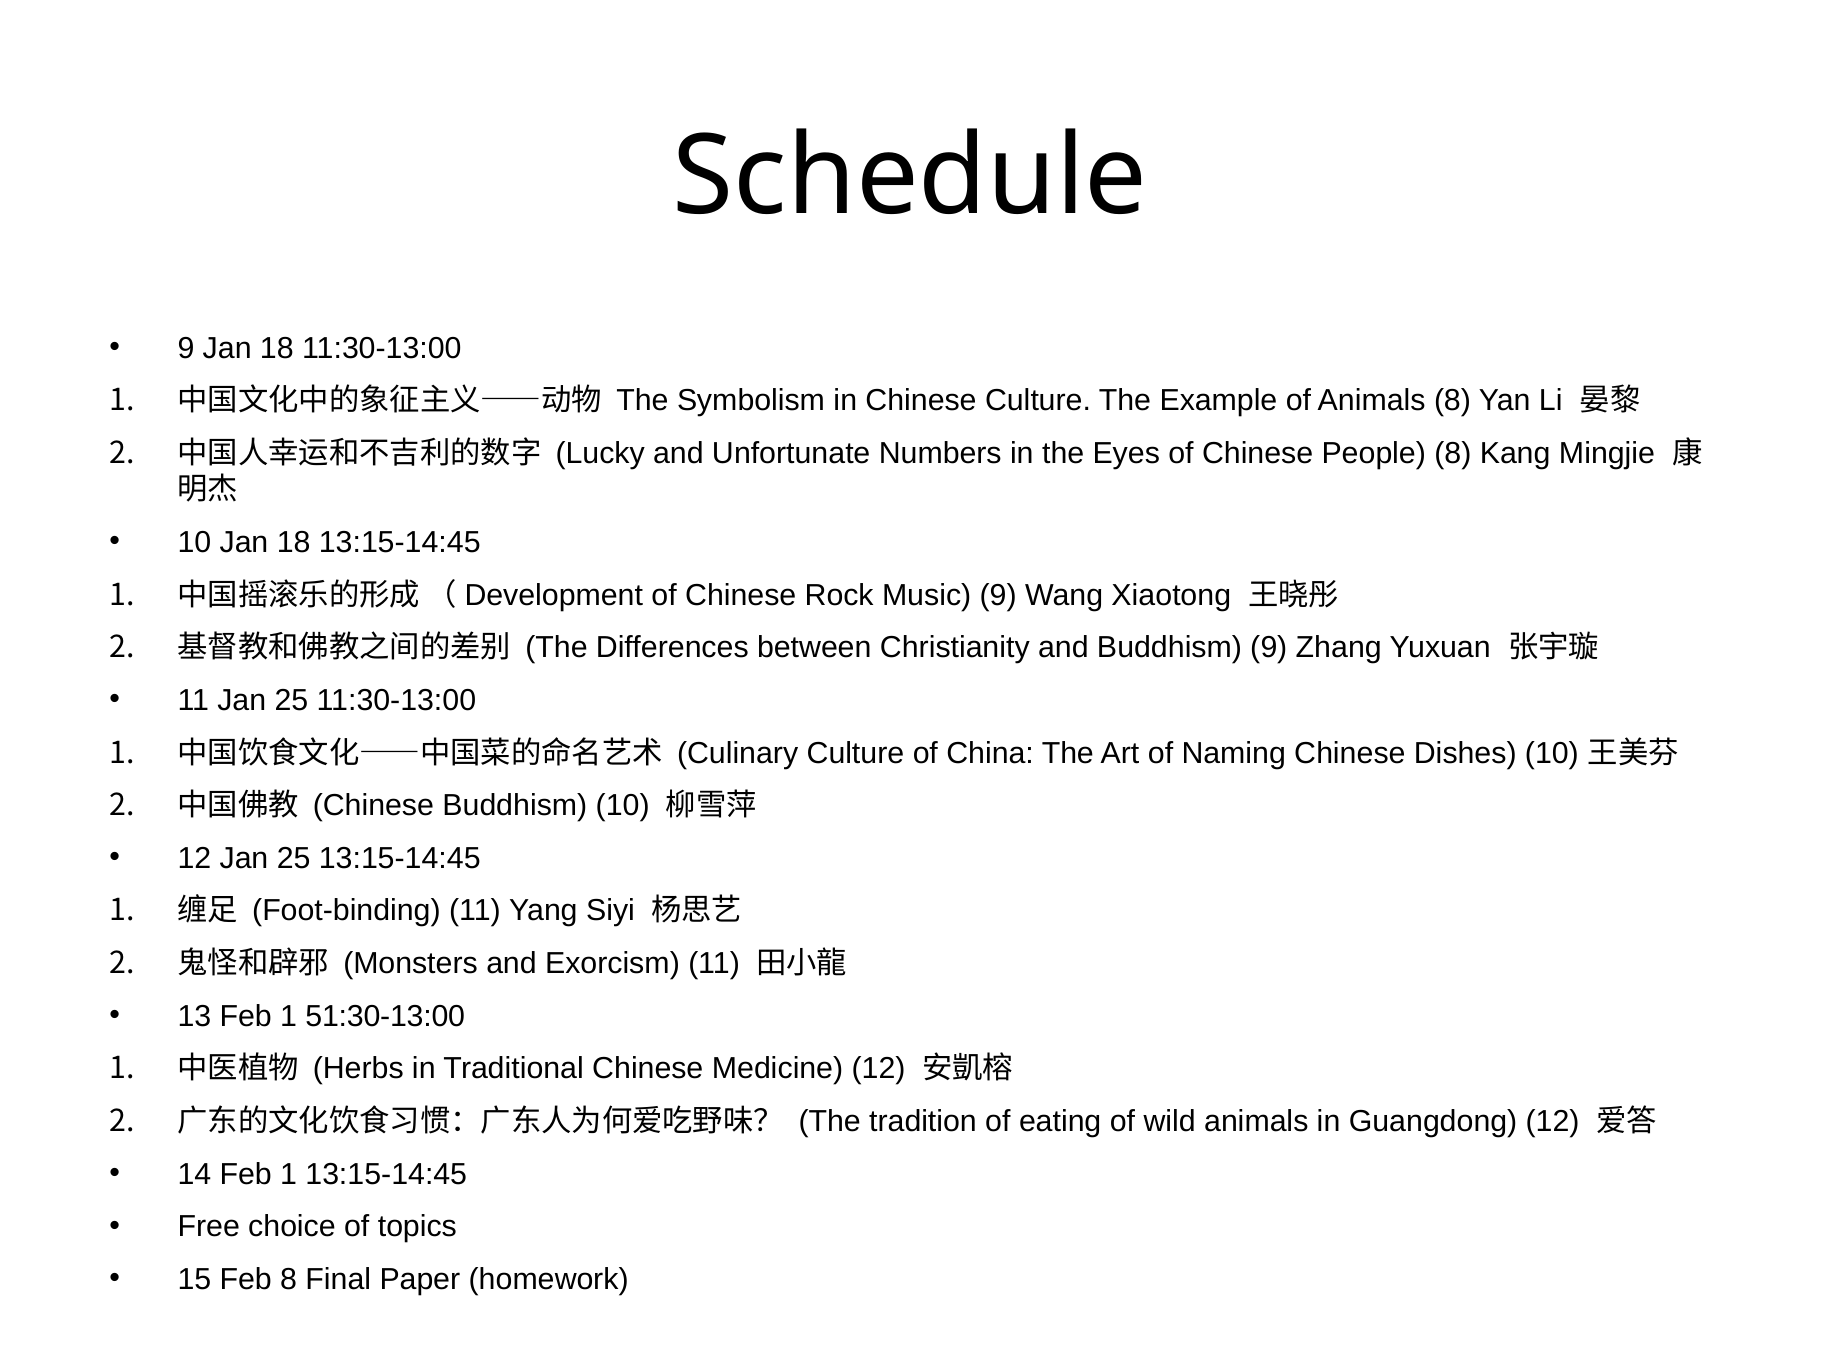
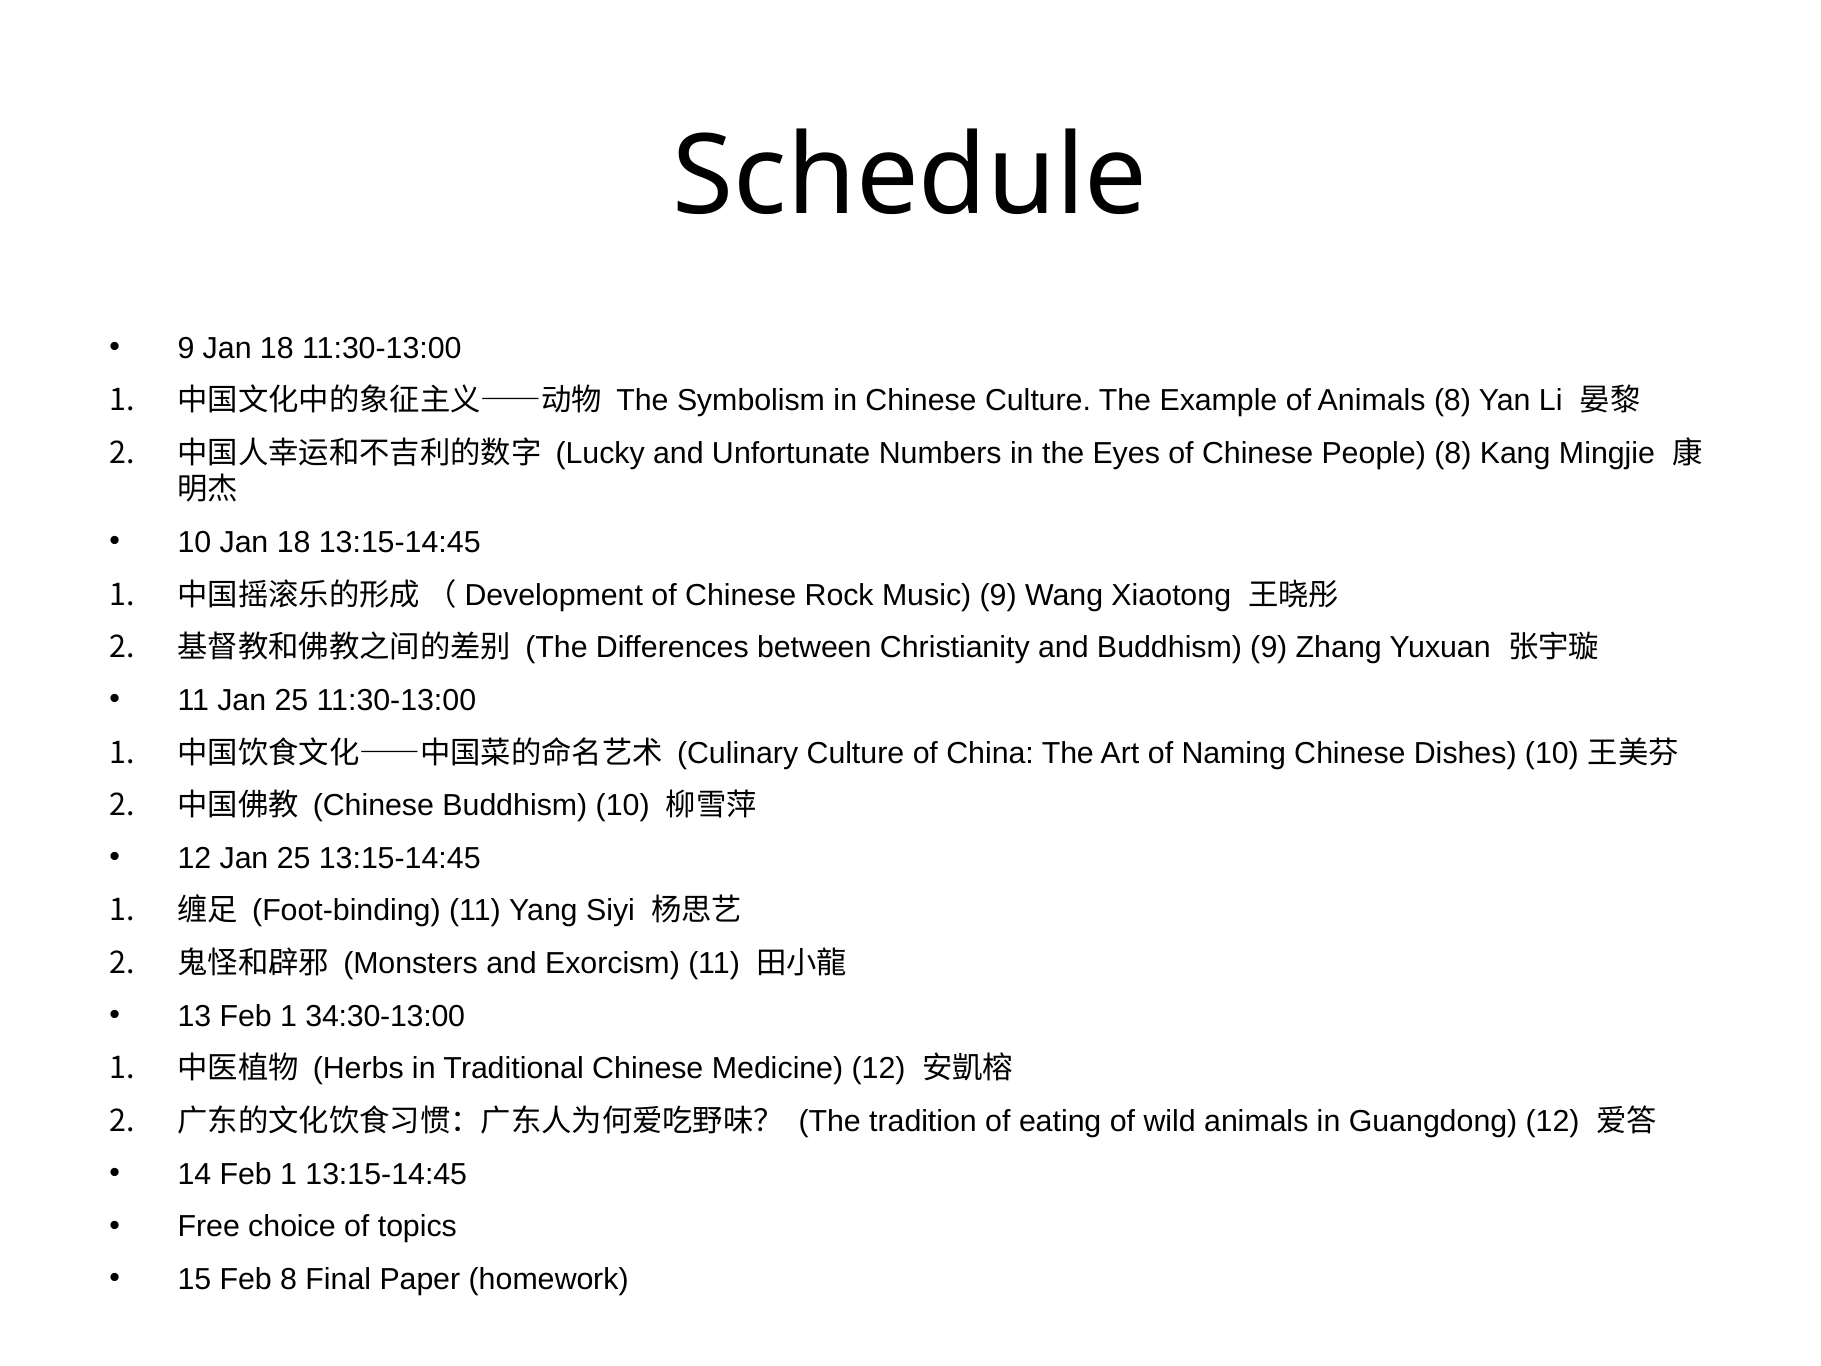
51:30-13:00: 51:30-13:00 -> 34:30-13:00
